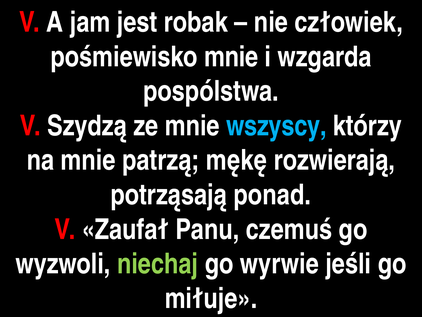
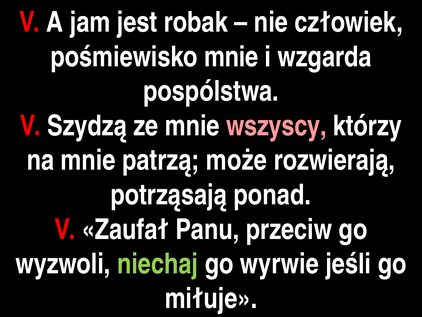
wszyscy colour: light blue -> pink
mękę: mękę -> może
czemuś: czemuś -> przeciw
